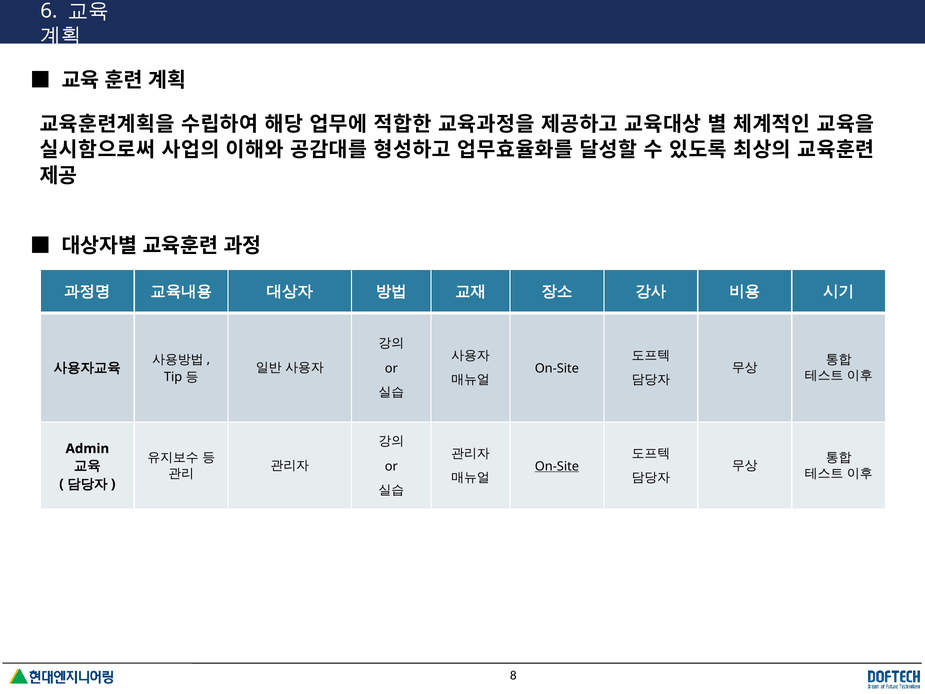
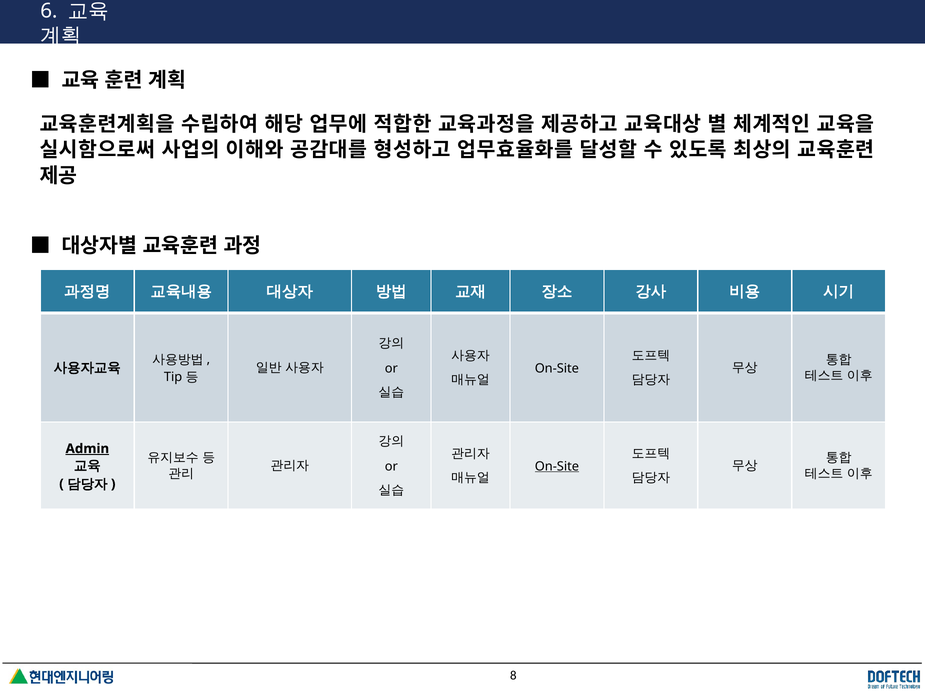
Admin underline: none -> present
